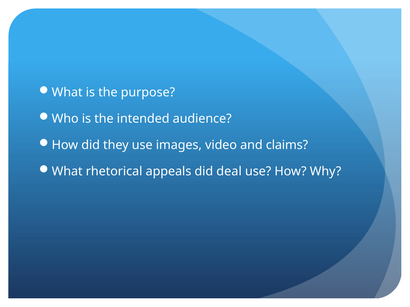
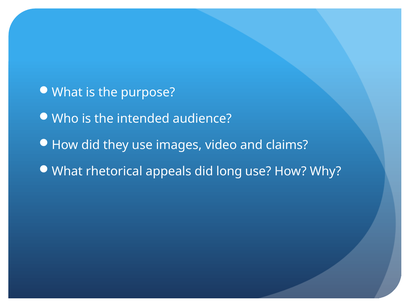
deal: deal -> long
